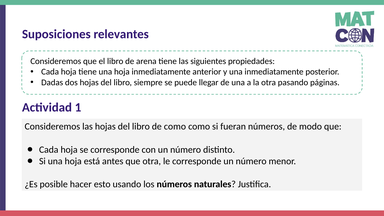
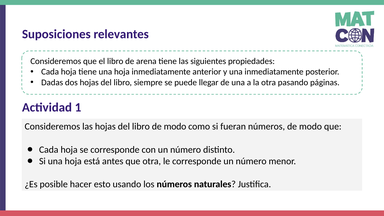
libro de como: como -> modo
